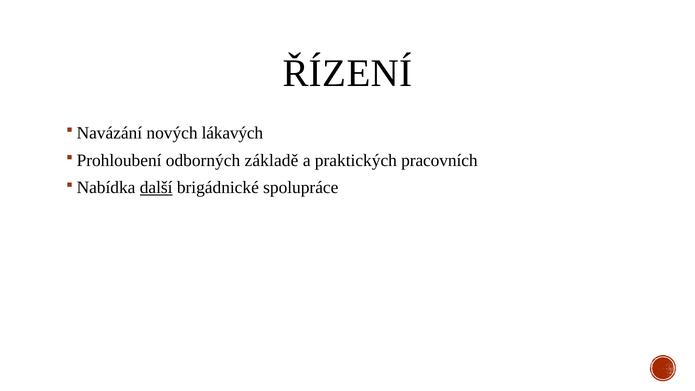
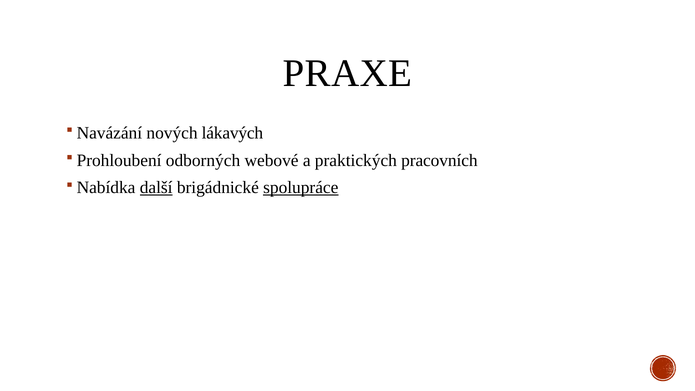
ŘÍZENÍ: ŘÍZENÍ -> PRAXE
základě: základě -> webové
spolupráce underline: none -> present
